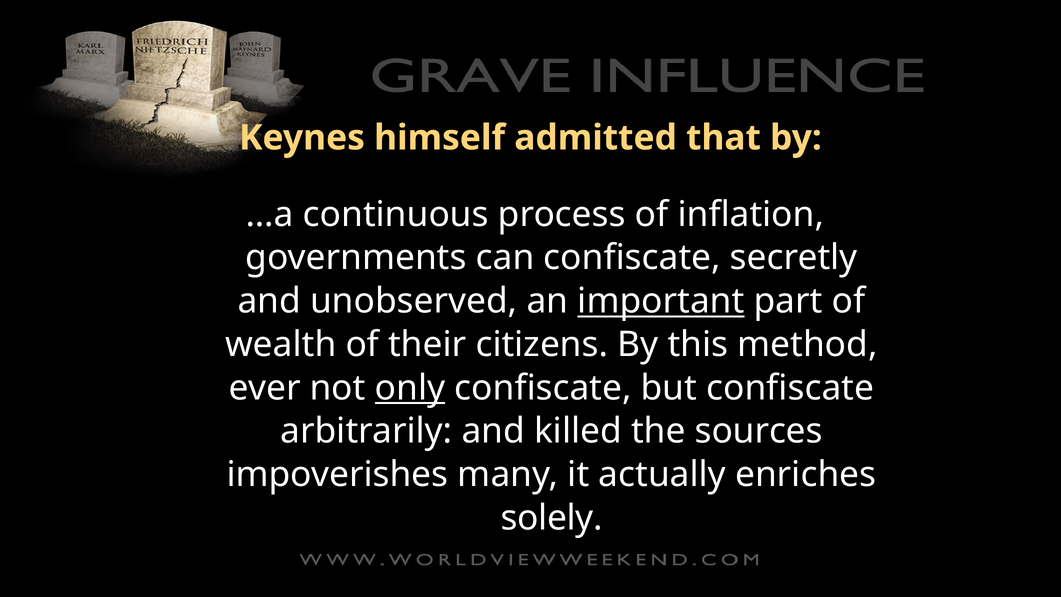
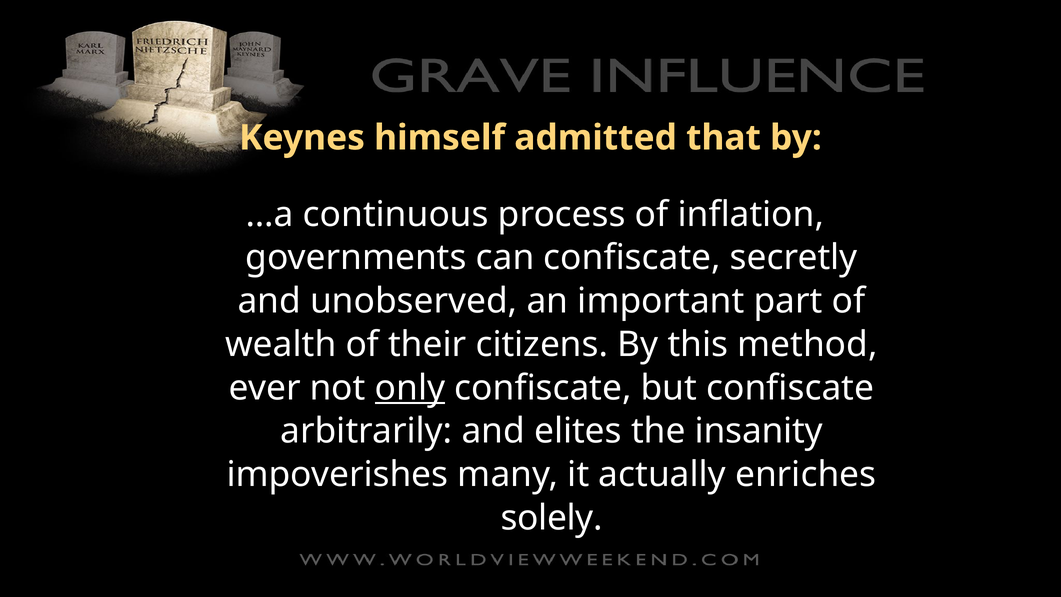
important underline: present -> none
killed: killed -> elites
sources: sources -> insanity
